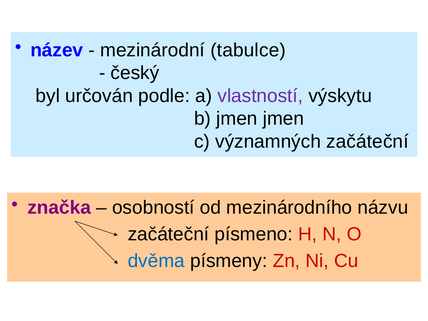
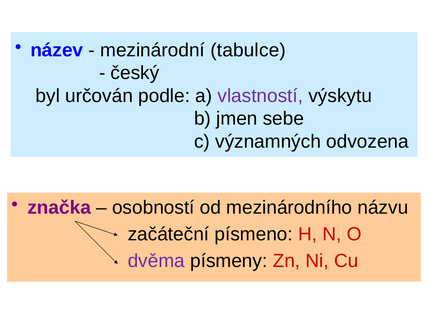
jmen jmen: jmen -> sebe
významných začáteční: začáteční -> odvozena
dvěma colour: blue -> purple
